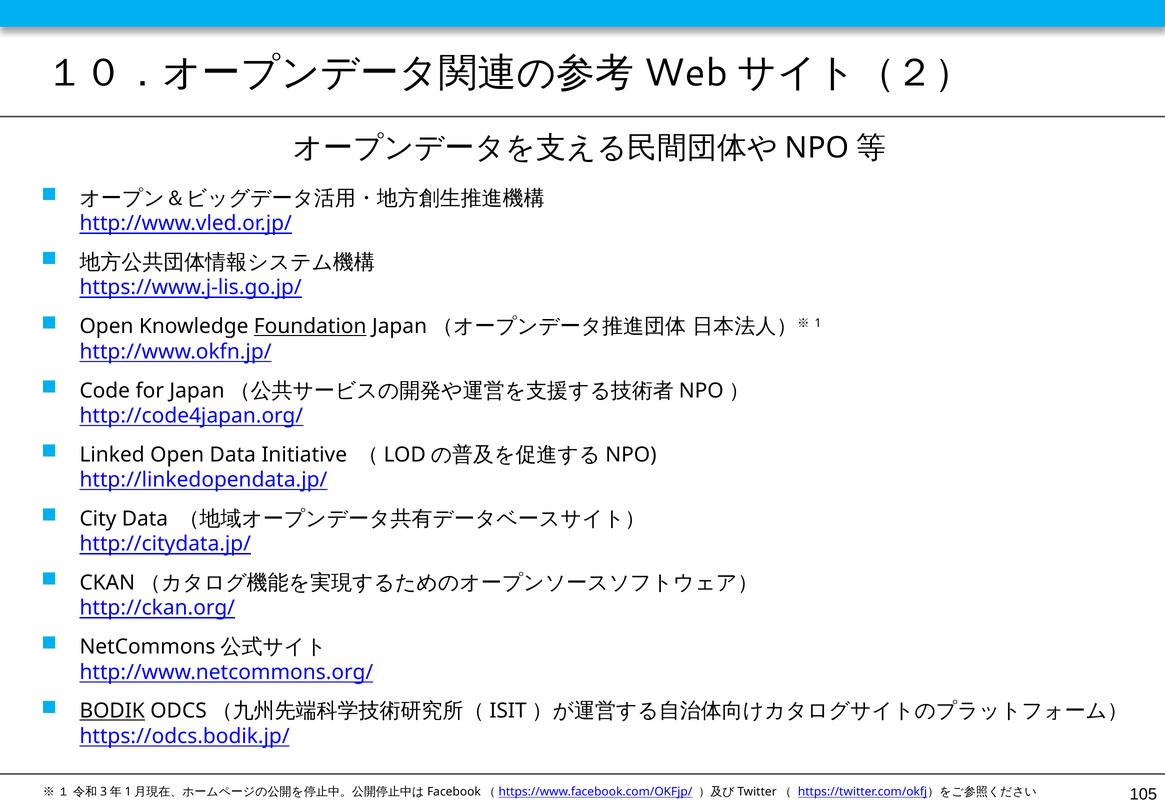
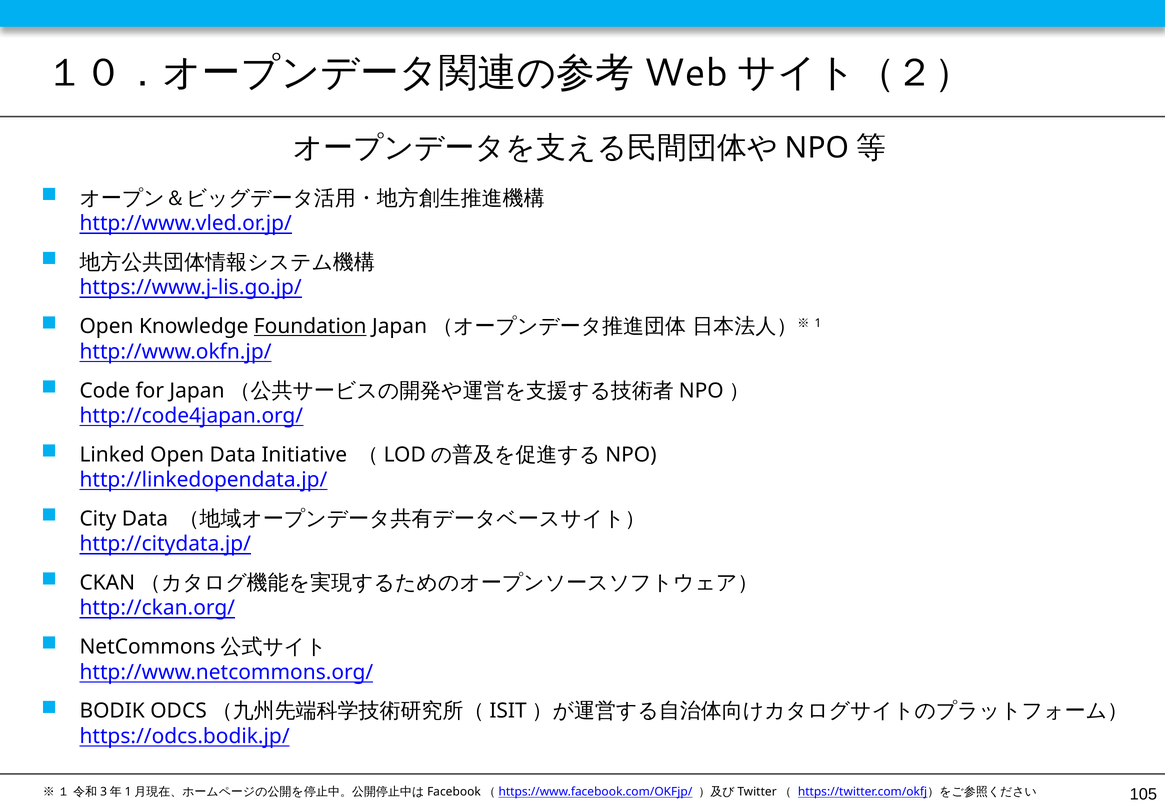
BODIK underline: present -> none
